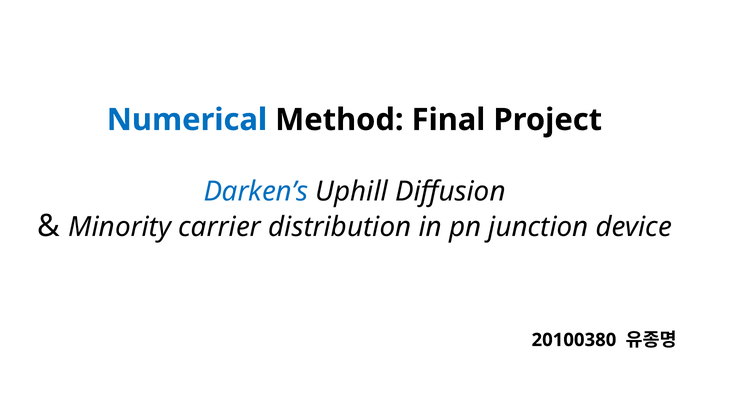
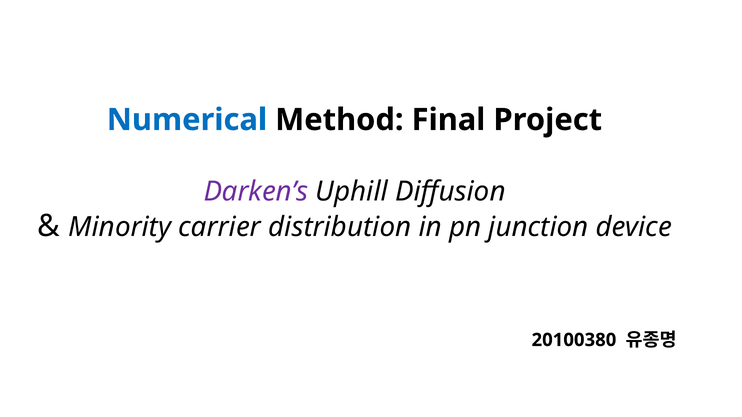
Darken’s colour: blue -> purple
